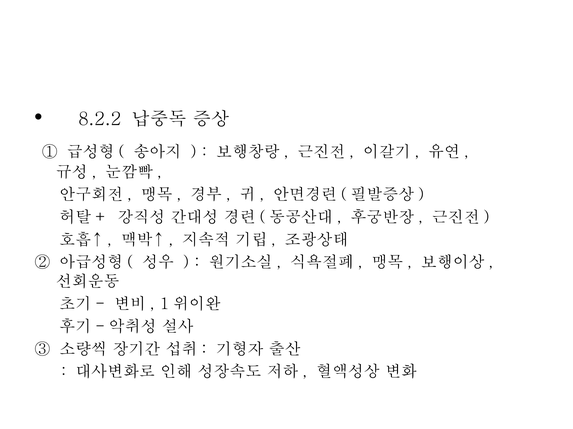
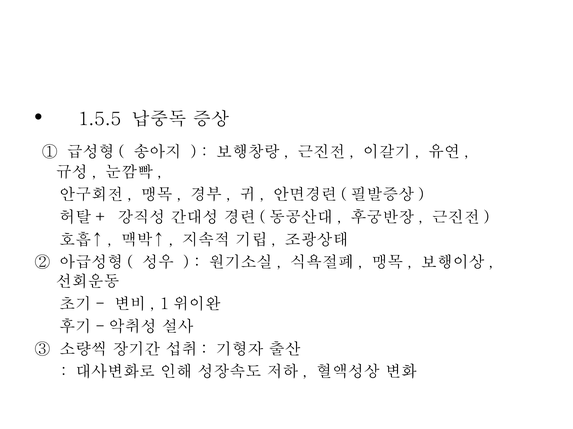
8.2.2: 8.2.2 -> 1.5.5
